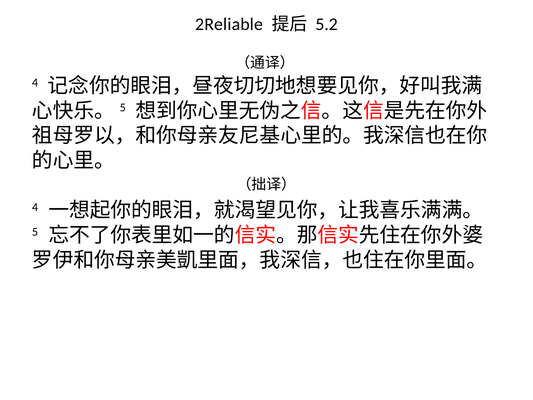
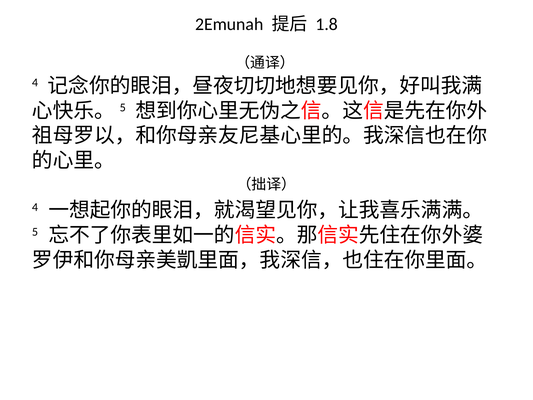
2Reliable: 2Reliable -> 2Emunah
5.2: 5.2 -> 1.8
